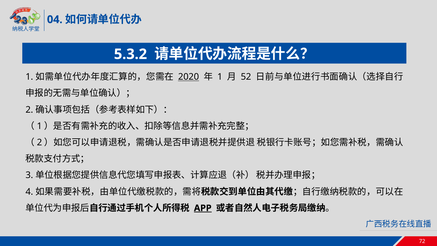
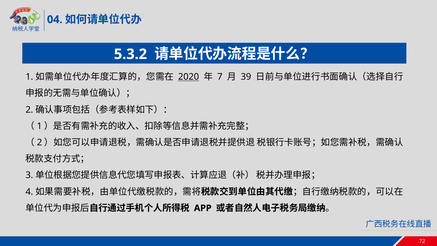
1 at (220, 77): 1 -> 7
52: 52 -> 39
APP underline: present -> none
